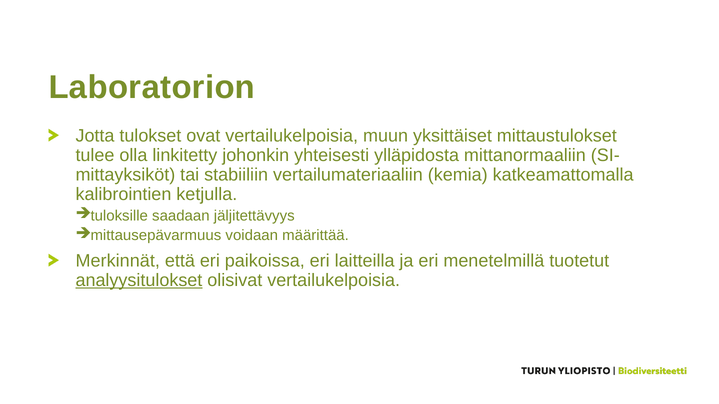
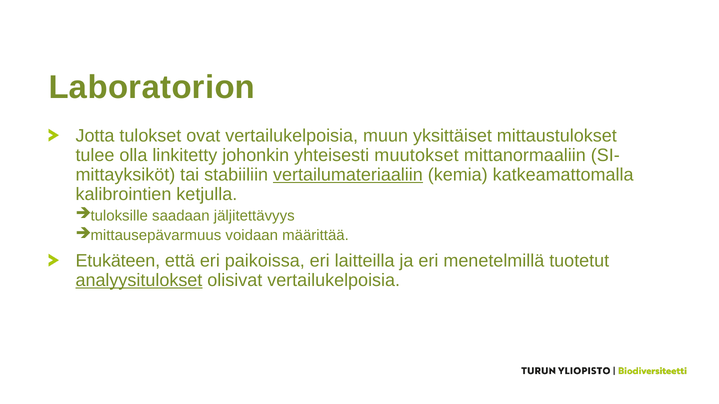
ylläpidosta: ylläpidosta -> muutokset
vertailumateriaaliin underline: none -> present
Merkinnät: Merkinnät -> Etukäteen
